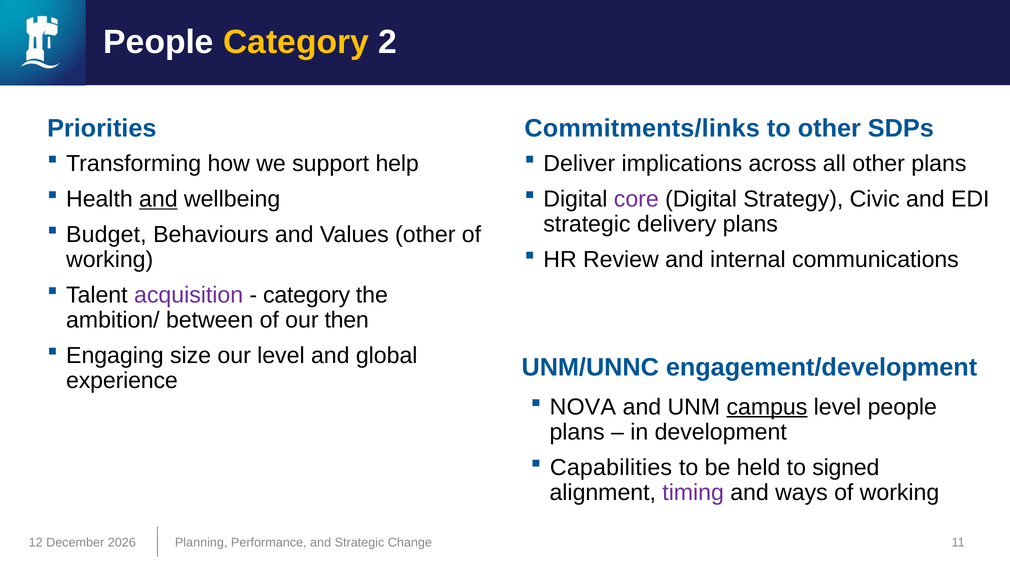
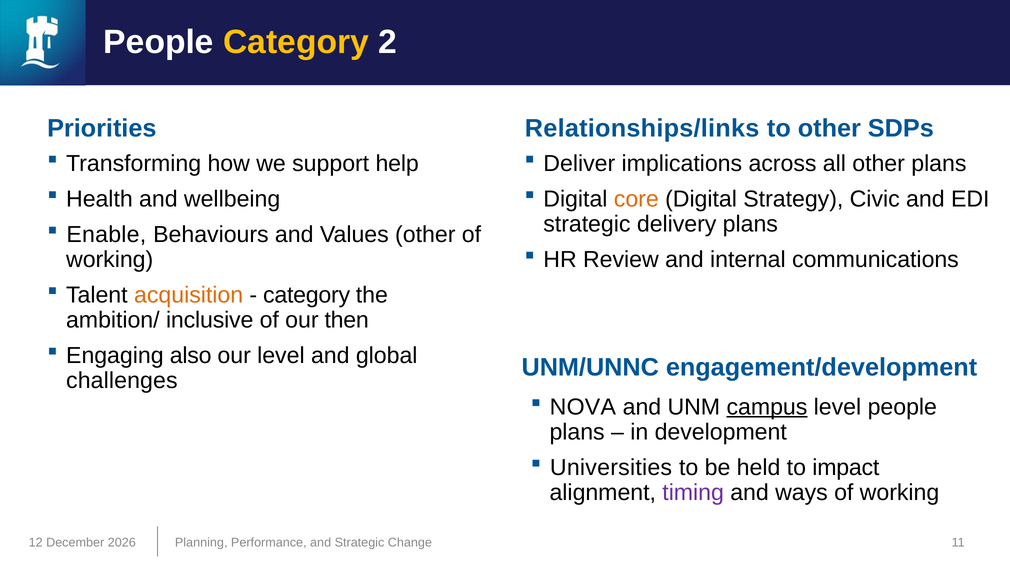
Commitments/links: Commitments/links -> Relationships/links
and at (158, 199) underline: present -> none
core colour: purple -> orange
Budget: Budget -> Enable
acquisition colour: purple -> orange
between: between -> inclusive
size: size -> also
experience: experience -> challenges
Capabilities: Capabilities -> Universities
signed: signed -> impact
